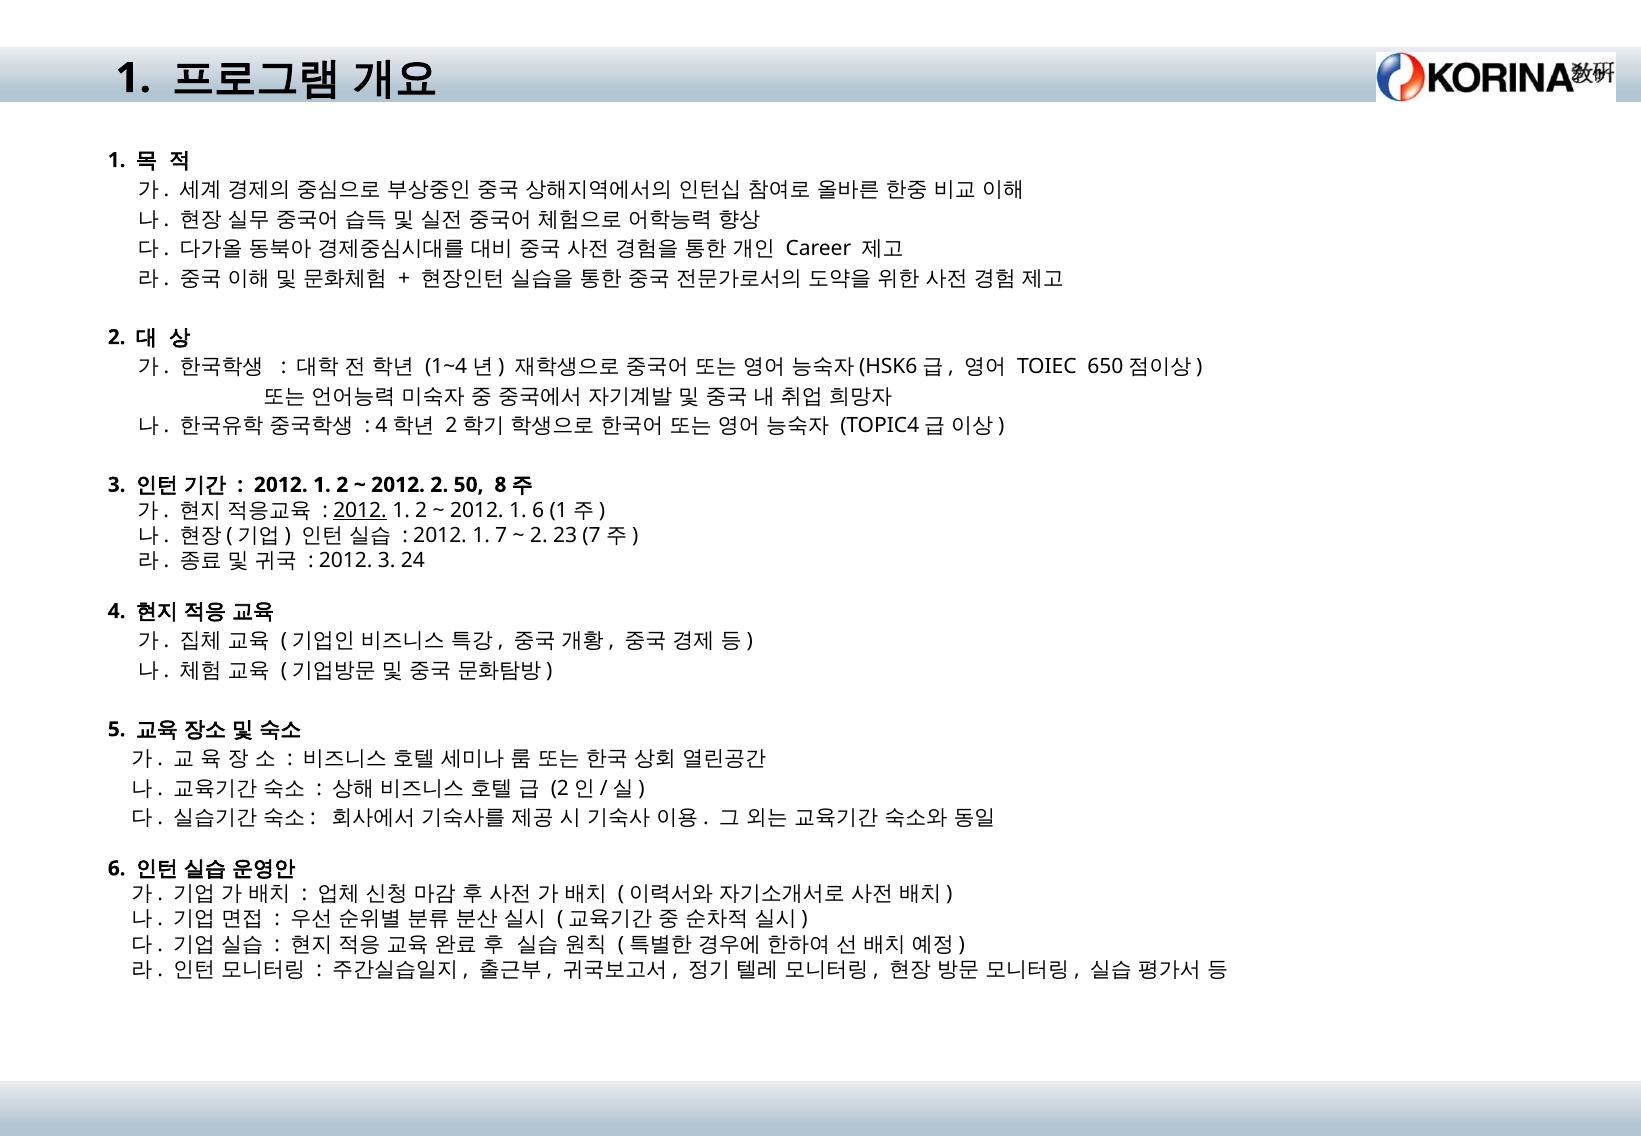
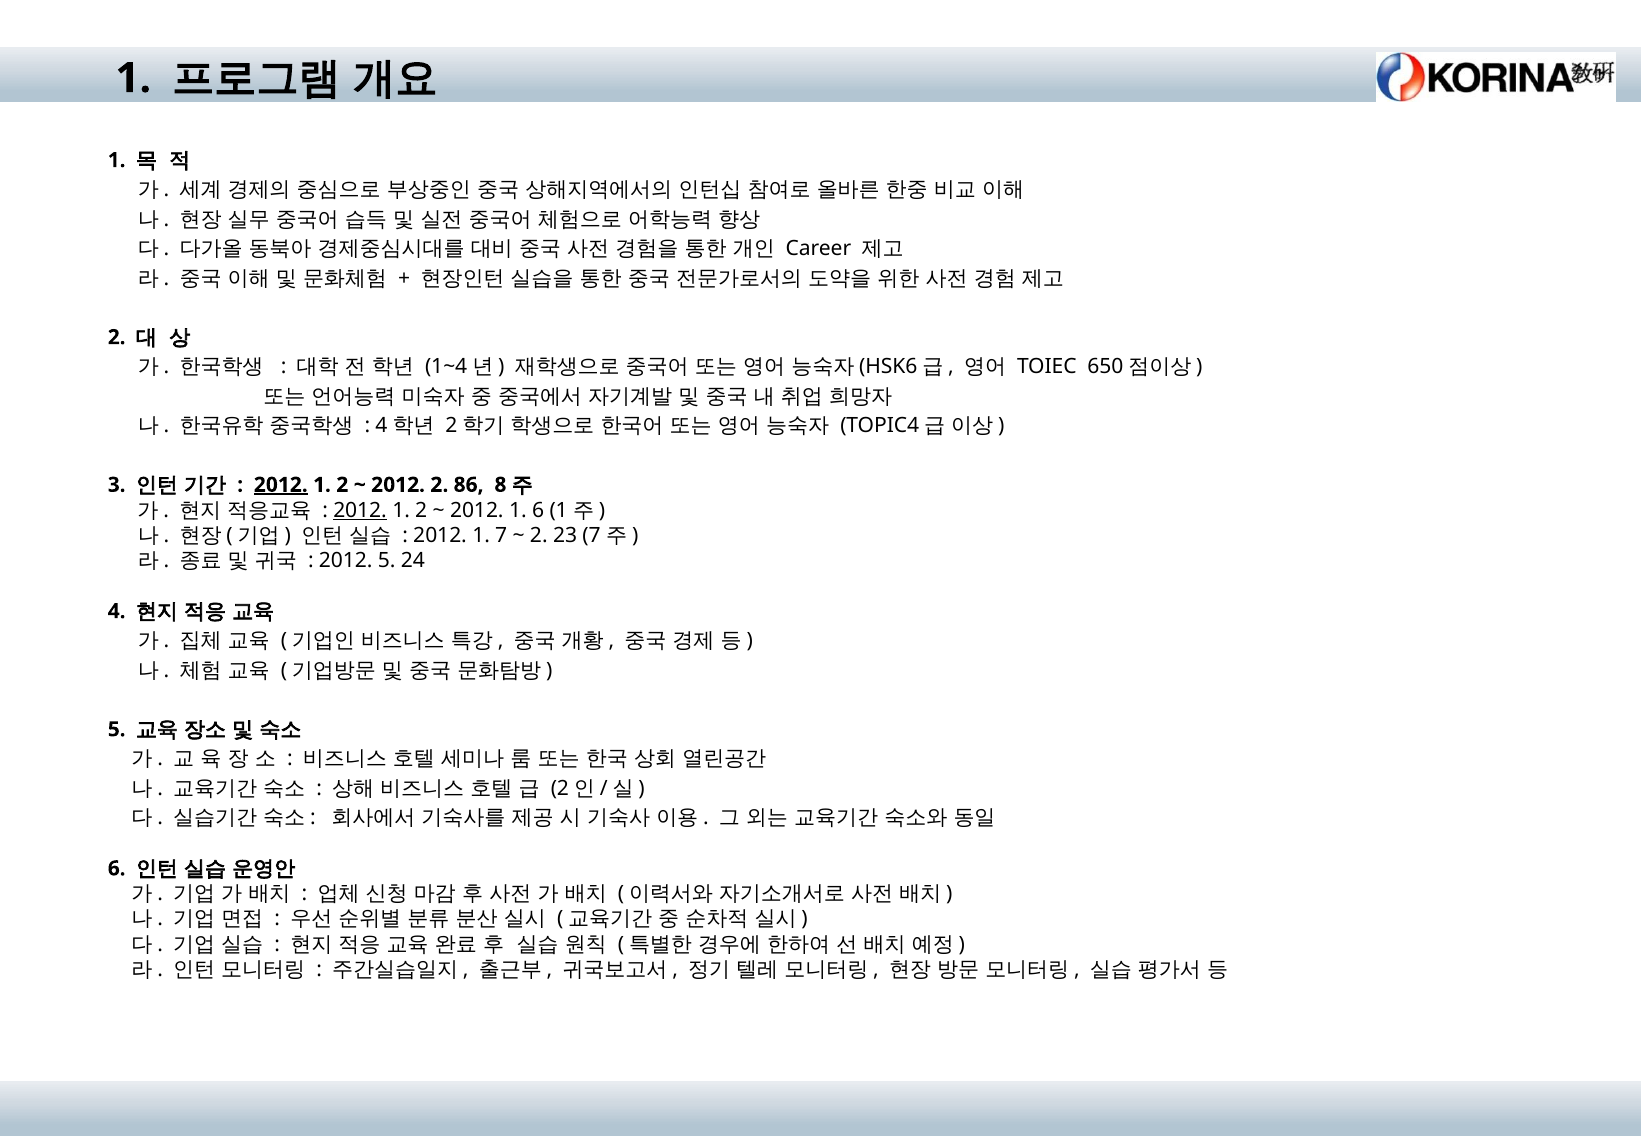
2012 at (281, 485) underline: none -> present
50: 50 -> 86
2012 3: 3 -> 5
